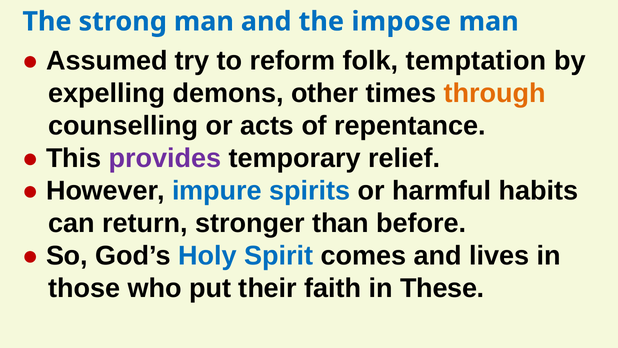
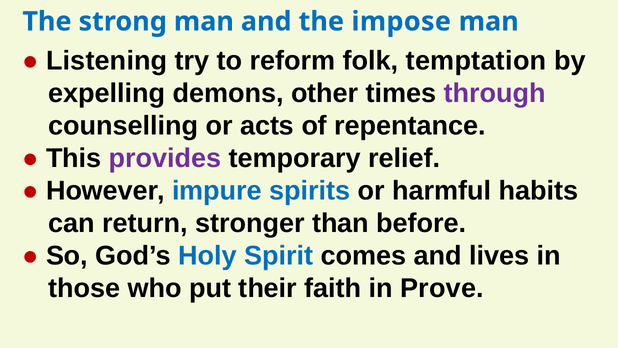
Assumed: Assumed -> Listening
through colour: orange -> purple
These: These -> Prove
